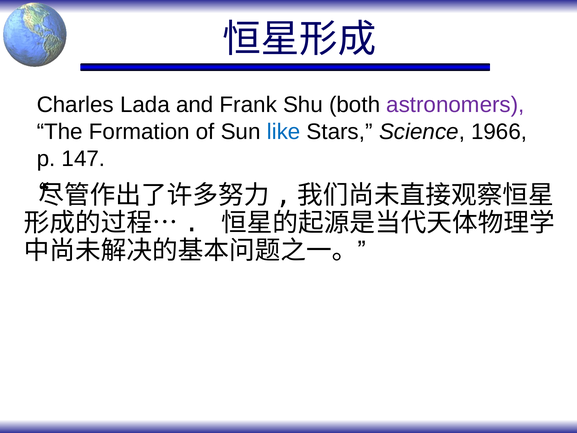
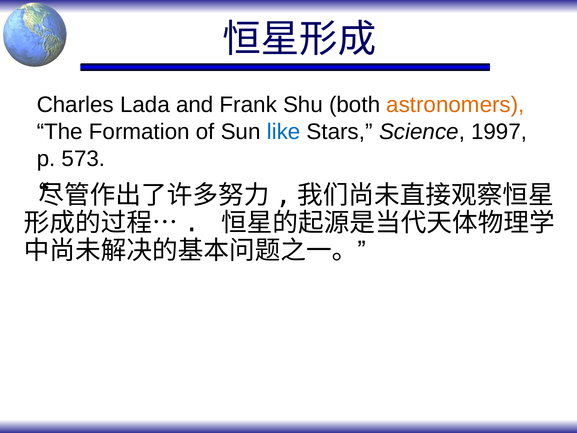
astronomers colour: purple -> orange
1966: 1966 -> 1997
147: 147 -> 573
